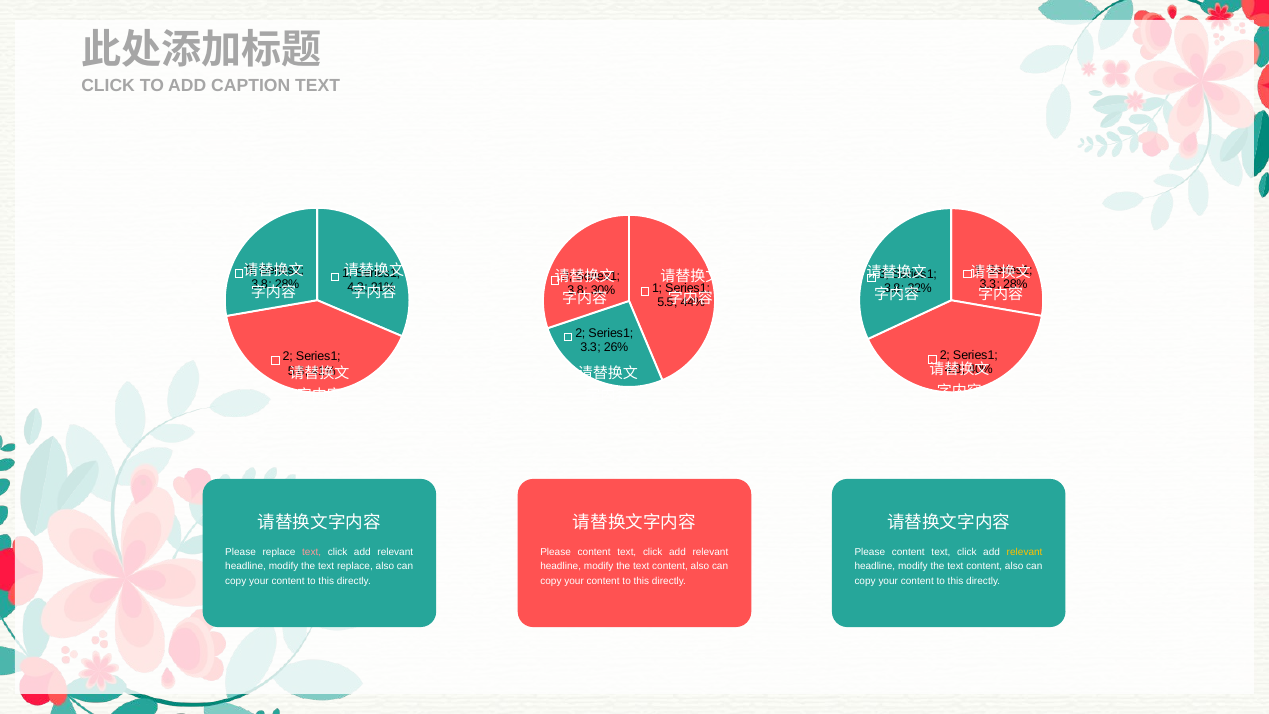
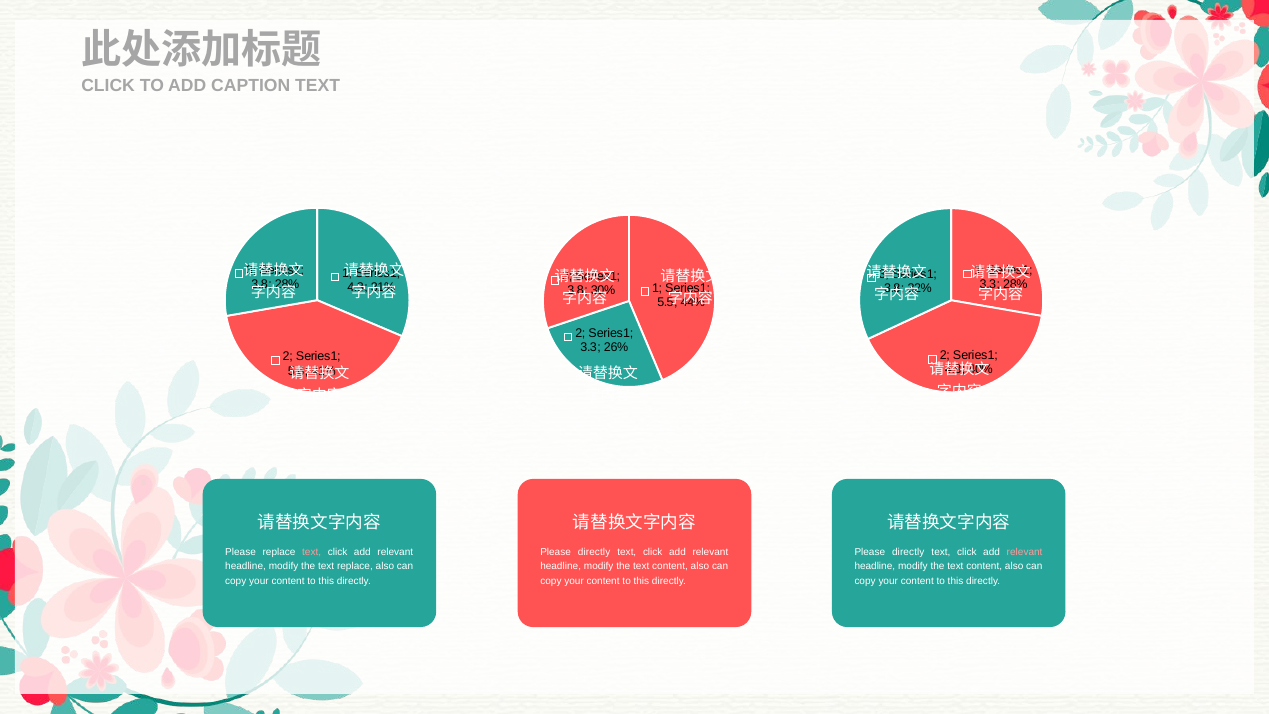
content at (594, 552): content -> directly
content at (908, 552): content -> directly
relevant at (1025, 552) colour: yellow -> pink
